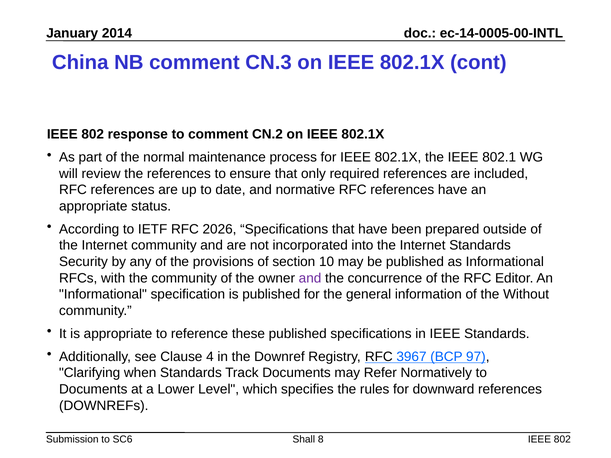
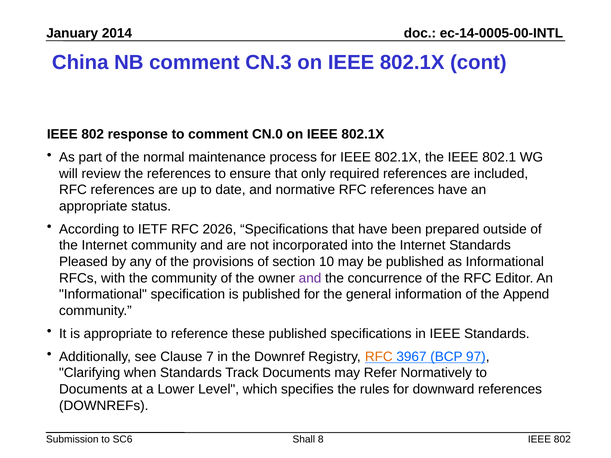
CN.2: CN.2 -> CN.0
Security: Security -> Pleased
Without: Without -> Append
4: 4 -> 7
RFC at (379, 357) colour: black -> orange
